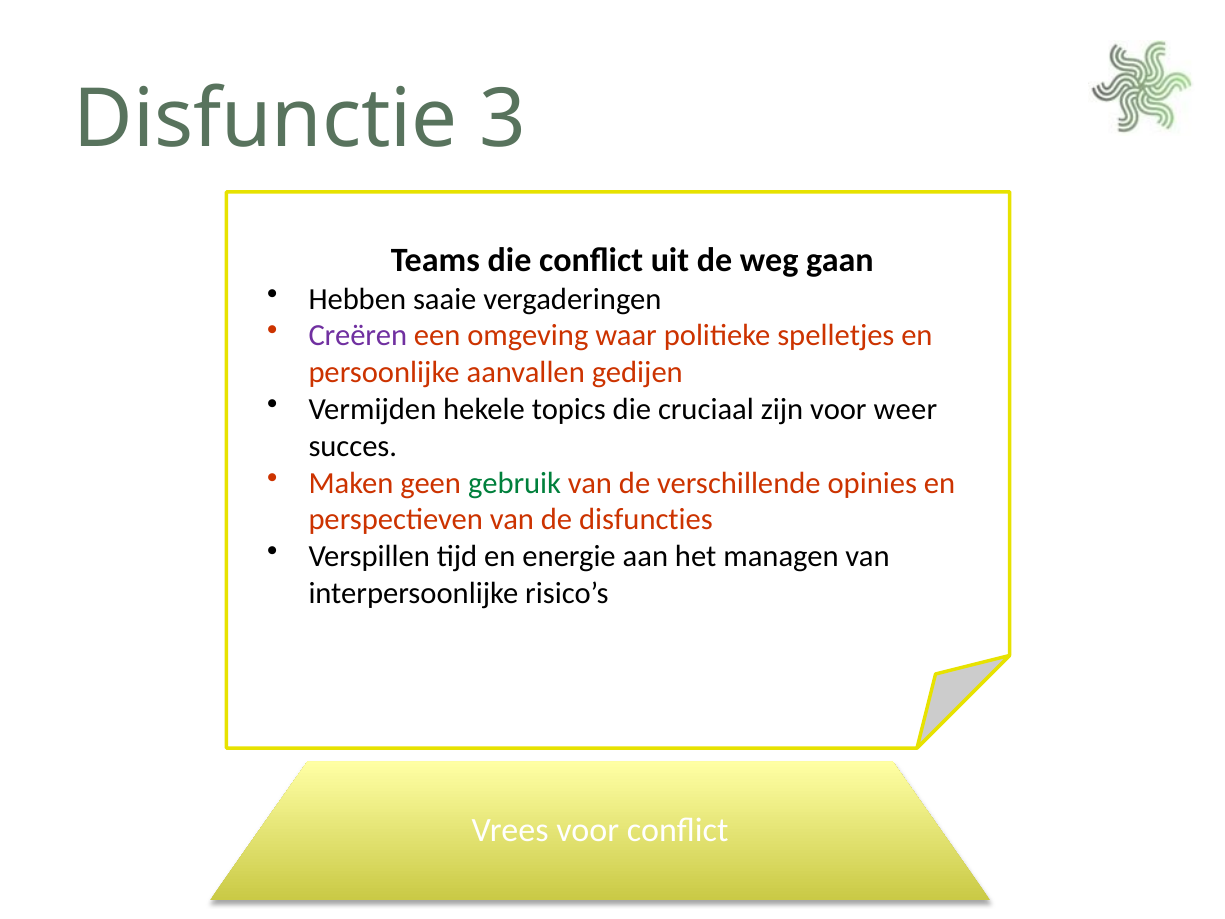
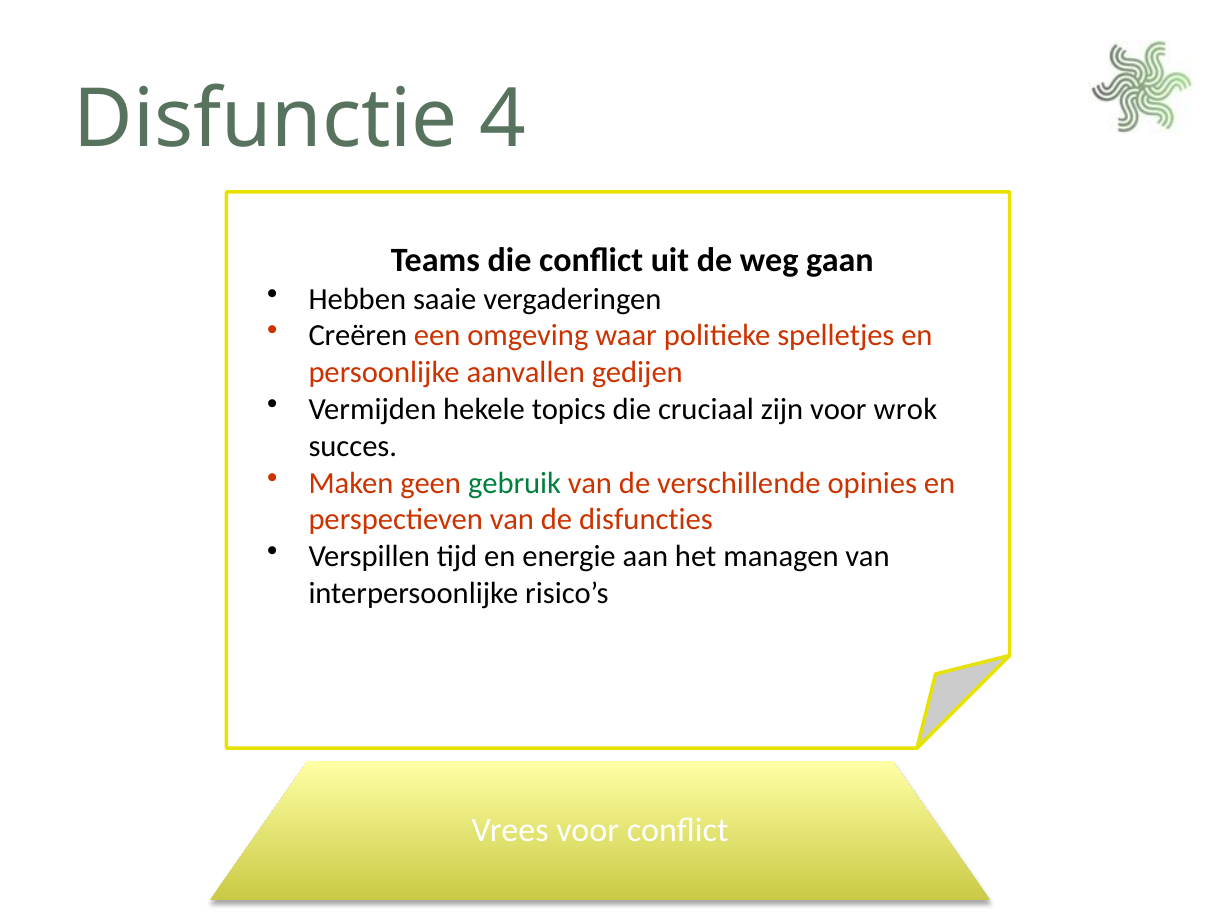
3: 3 -> 4
Creëren colour: purple -> black
weer: weer -> wrok
